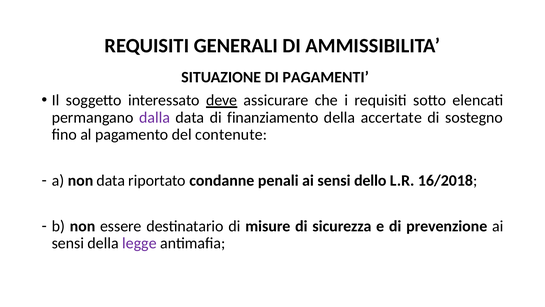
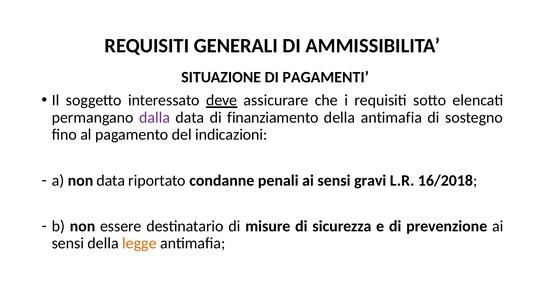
della accertate: accertate -> antimafia
contenute: contenute -> indicazioni
dello: dello -> gravi
legge colour: purple -> orange
